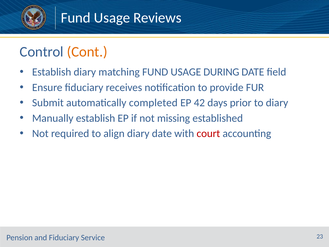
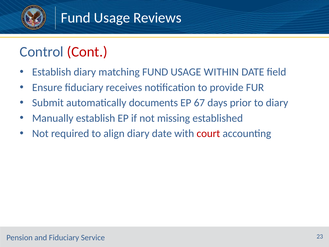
Cont colour: orange -> red
DURING: DURING -> WITHIN
completed: completed -> documents
42: 42 -> 67
